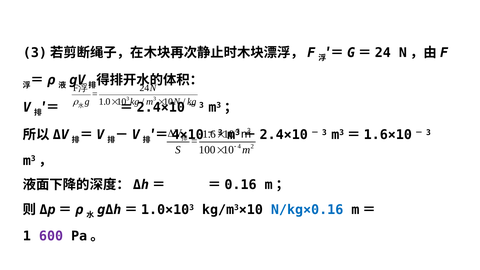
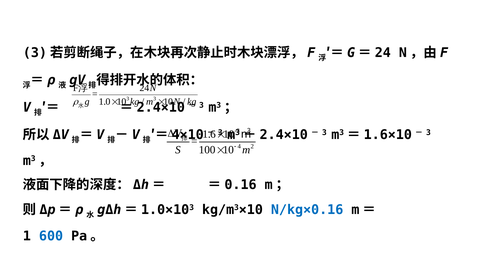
600 colour: purple -> blue
